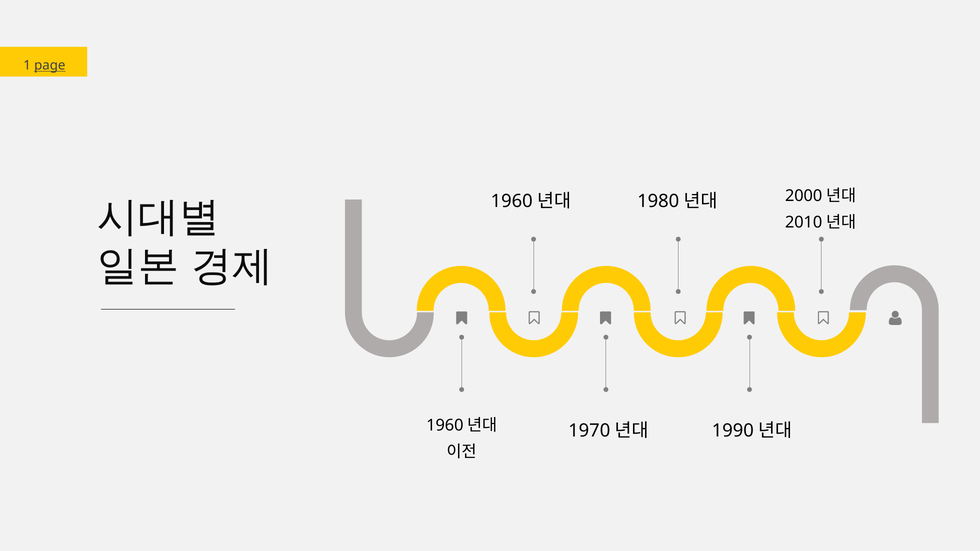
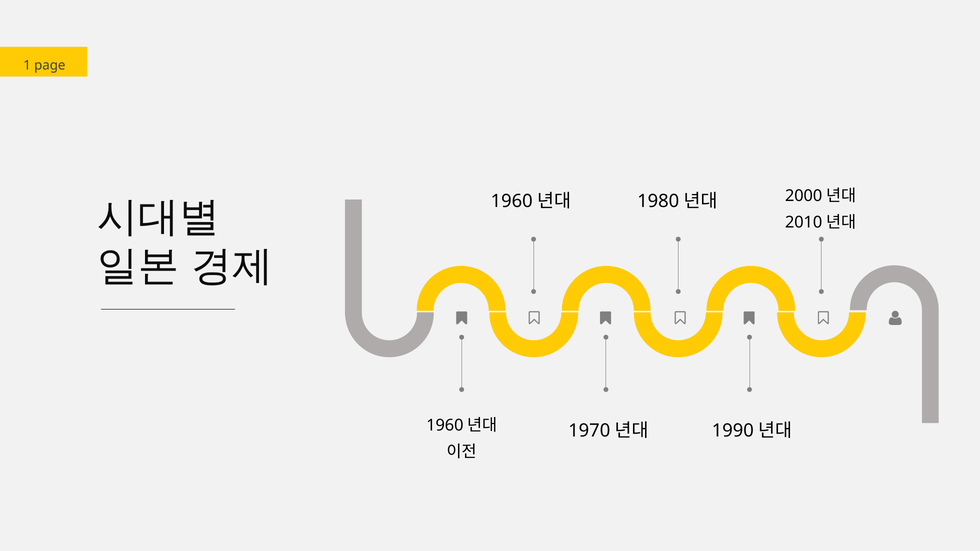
page underline: present -> none
